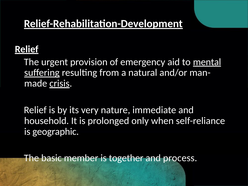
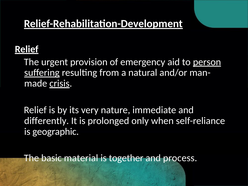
mental: mental -> person
household: household -> differently
member: member -> material
